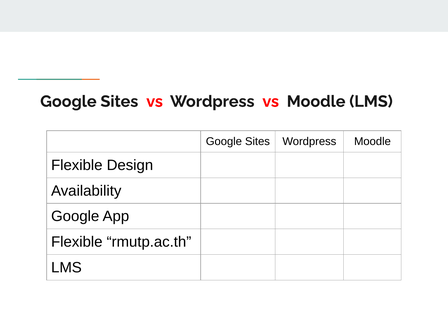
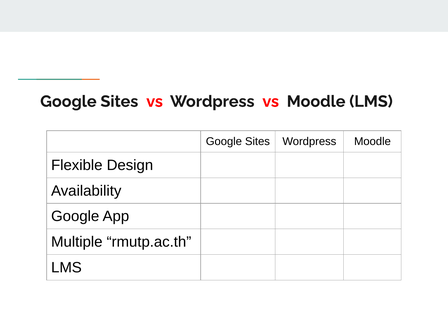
Flexible at (77, 242): Flexible -> Multiple
